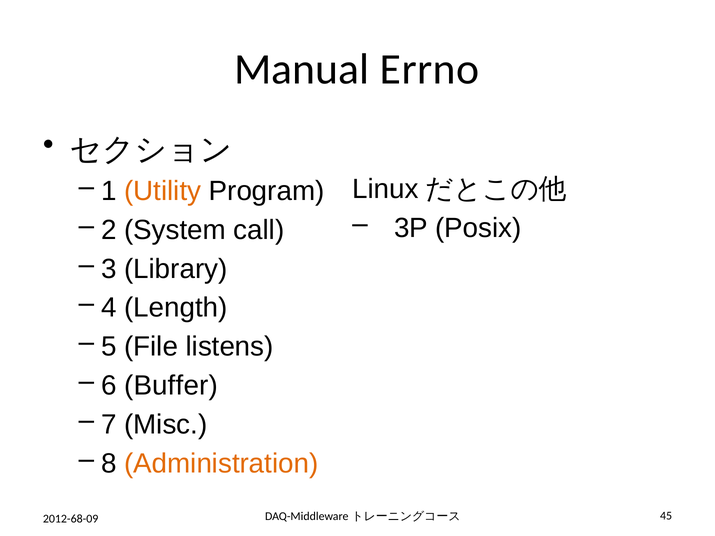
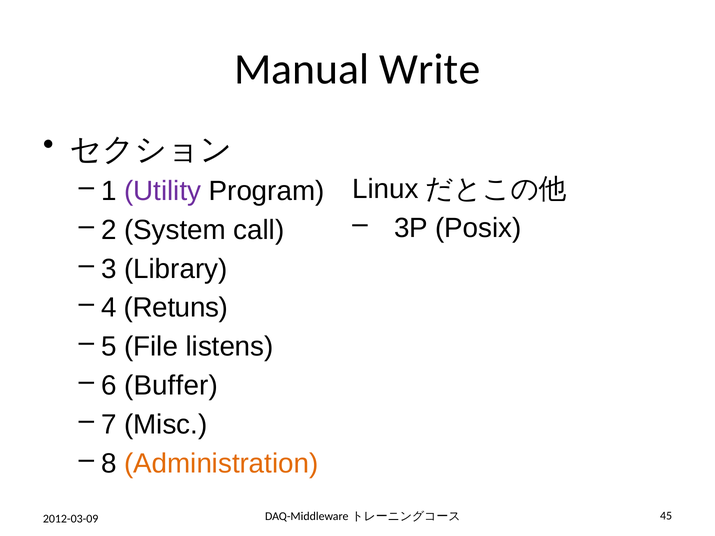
Errno: Errno -> Write
Utility colour: orange -> purple
Length: Length -> Retuns
2012-68-09: 2012-68-09 -> 2012-03-09
